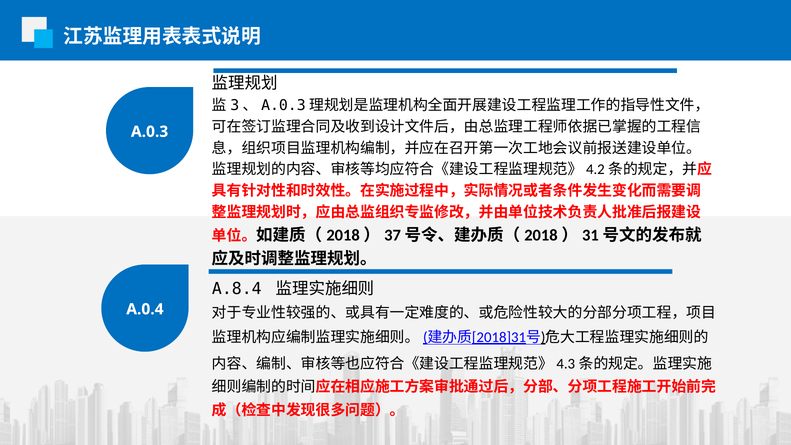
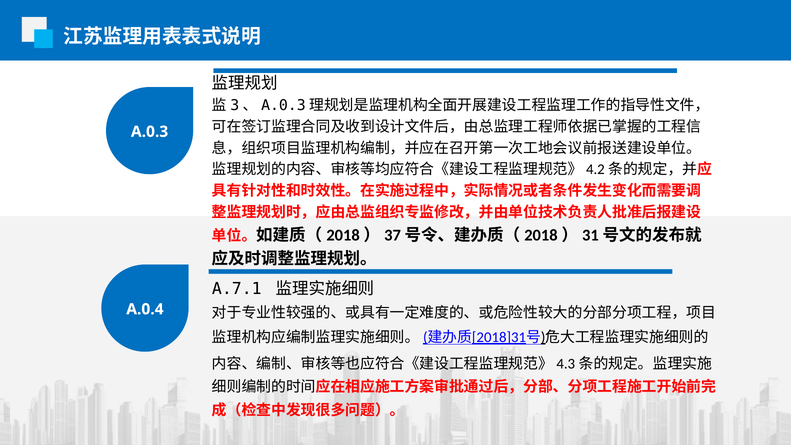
A.8.4: A.8.4 -> A.7.1
